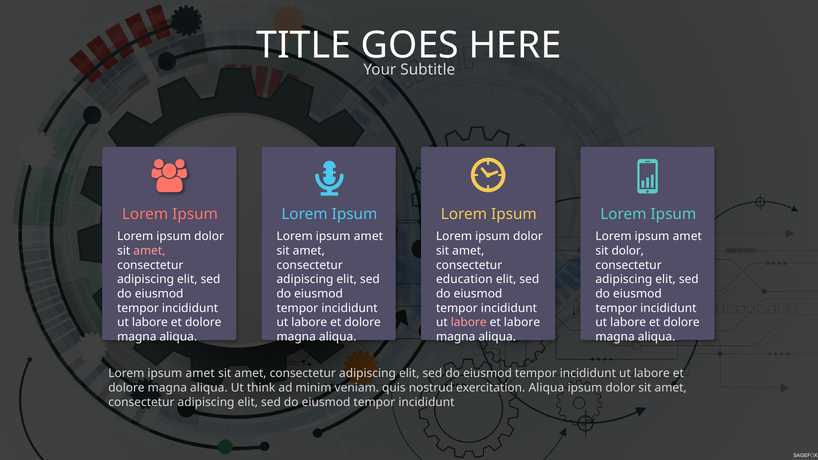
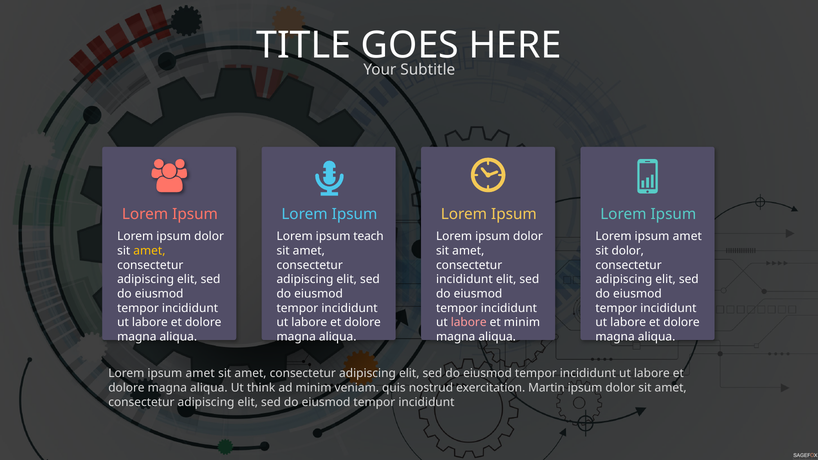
amet at (368, 237): amet -> teach
amet at (149, 251) colour: pink -> yellow
education at (464, 280): education -> incididunt
et labore: labore -> minim
exercitation Aliqua: Aliqua -> Martin
